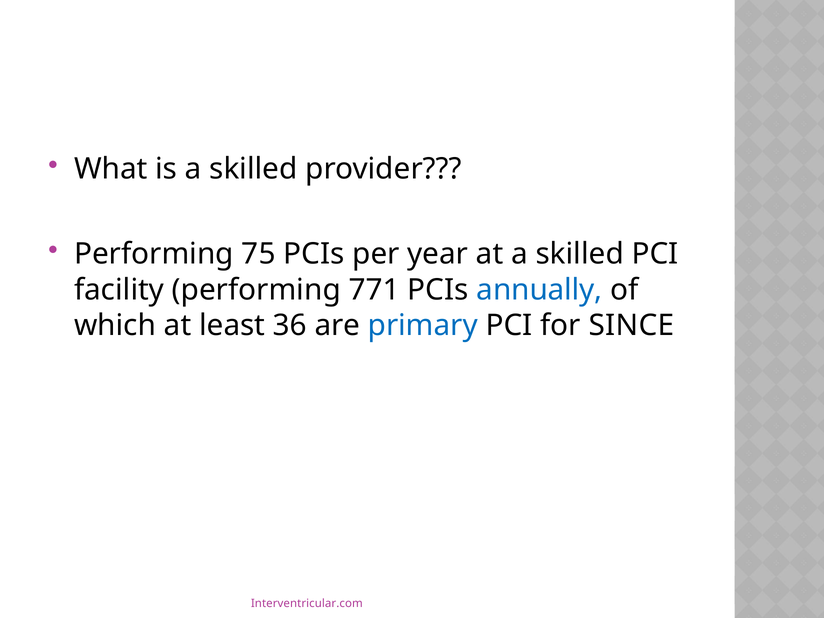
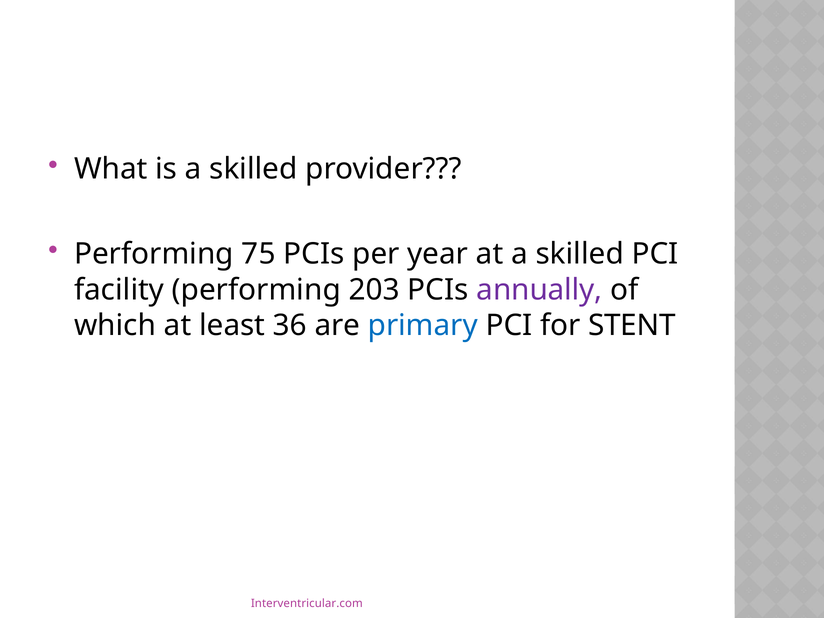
771: 771 -> 203
annually colour: blue -> purple
SINCE: SINCE -> STENT
